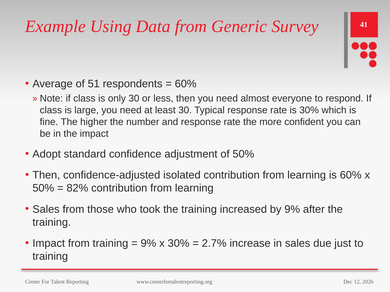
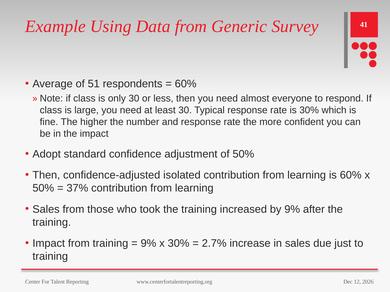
82%: 82% -> 37%
